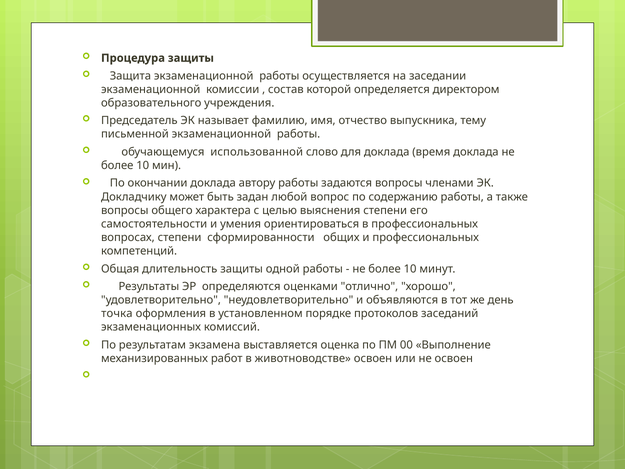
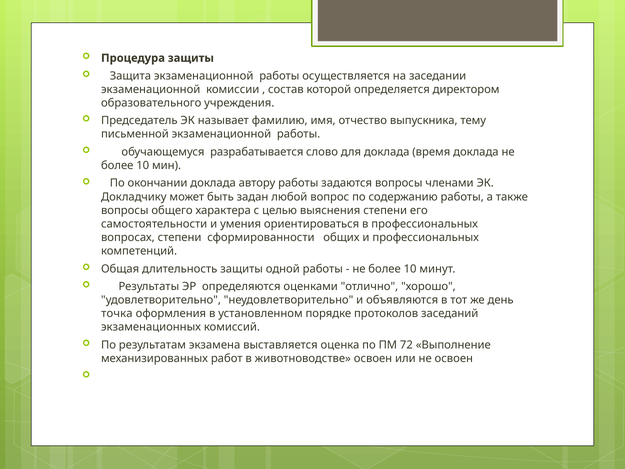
использованной: использованной -> разрабатывается
00: 00 -> 72
